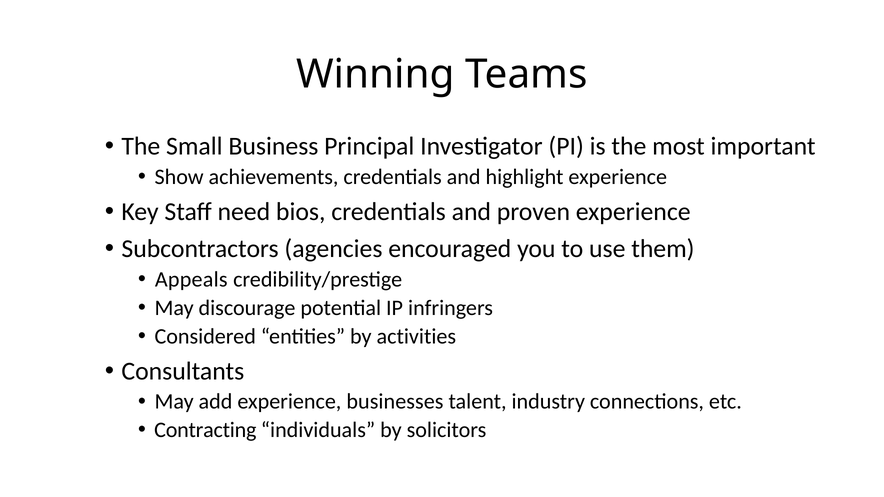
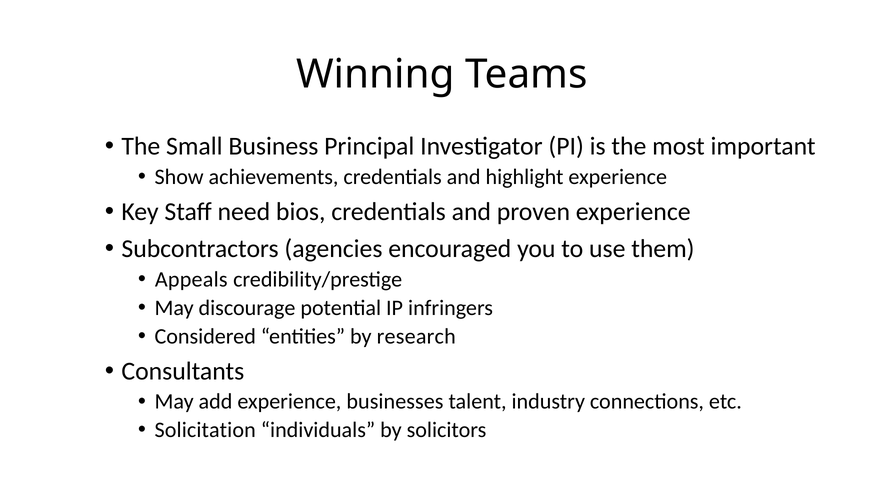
activities: activities -> research
Contracting: Contracting -> Solicitation
